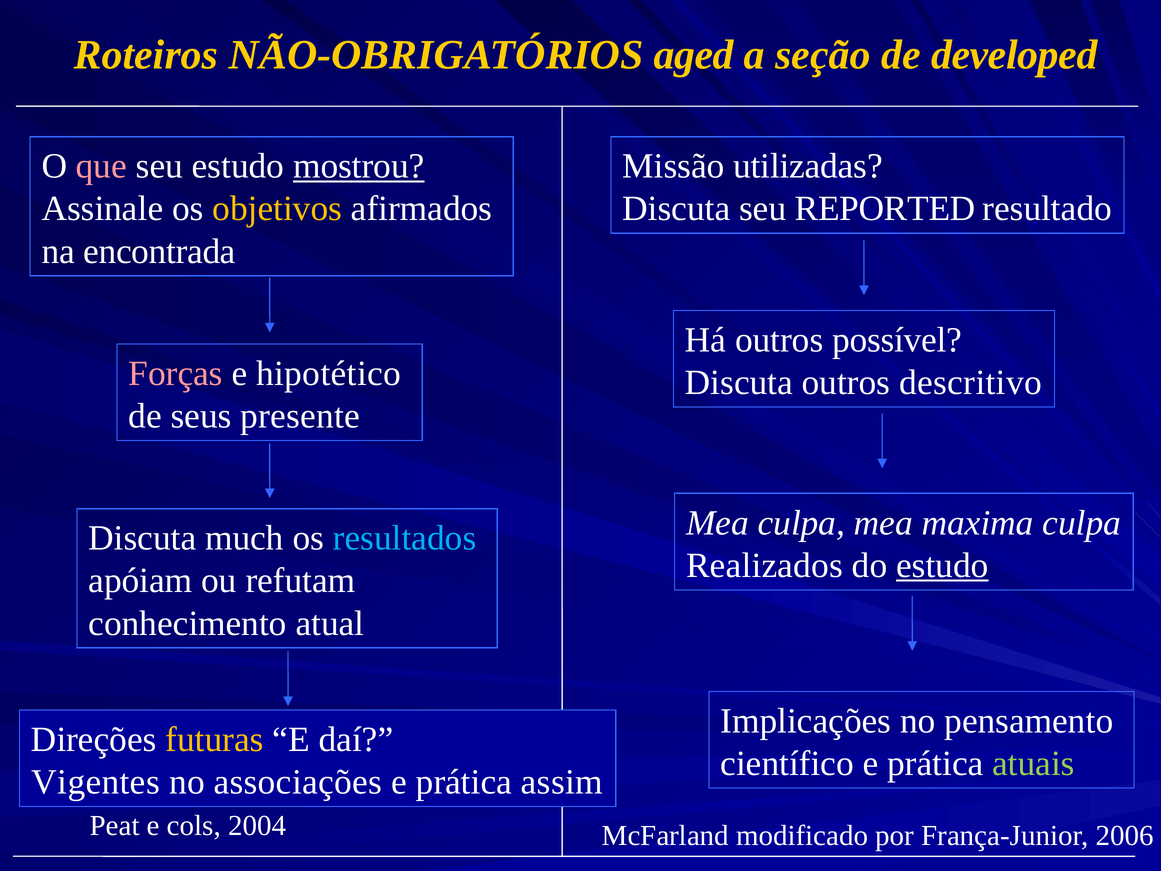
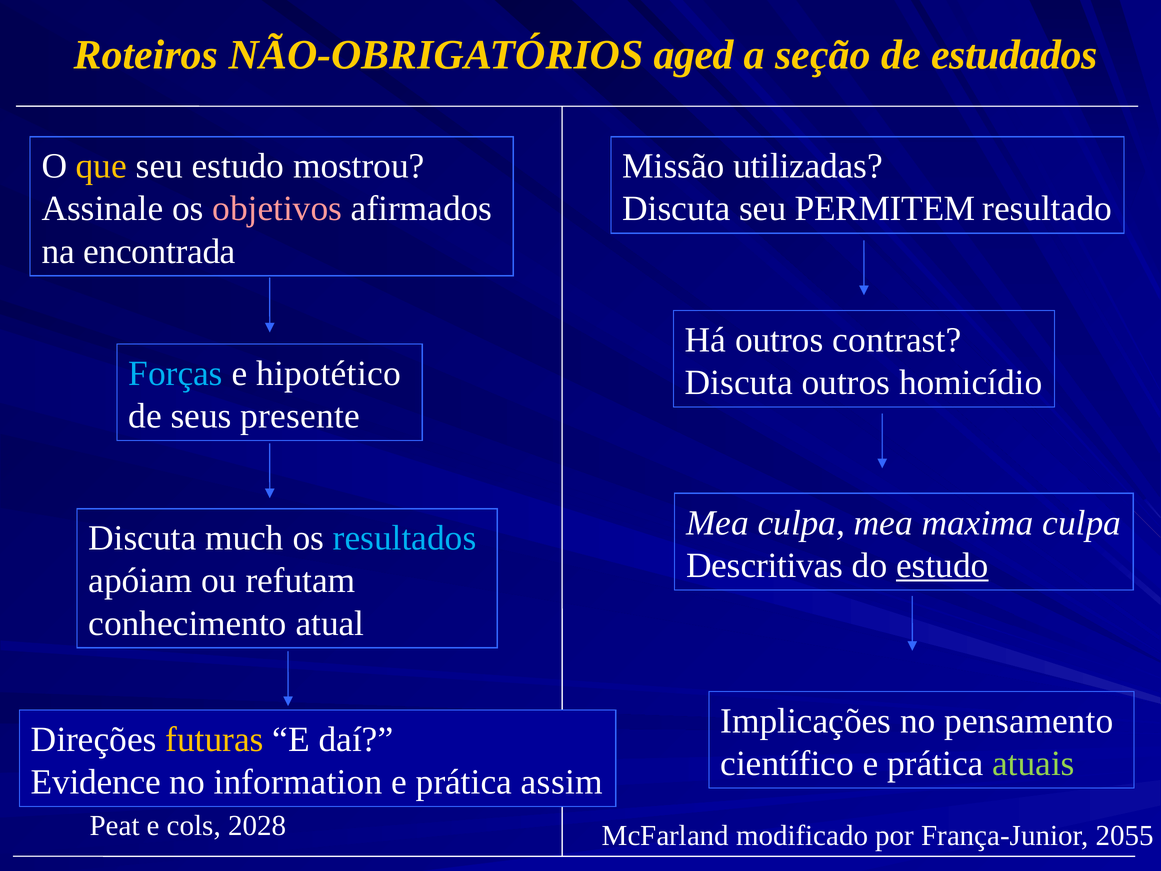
developed: developed -> estudados
que colour: pink -> yellow
mostrou underline: present -> none
objetivos colour: yellow -> pink
REPORTED: REPORTED -> PERMITEM
possível: possível -> contrast
Forças colour: pink -> light blue
descritivo: descritivo -> homicídio
Realizados: Realizados -> Descritivas
Vigentes: Vigentes -> Evidence
associações: associações -> information
2004: 2004 -> 2028
2006: 2006 -> 2055
